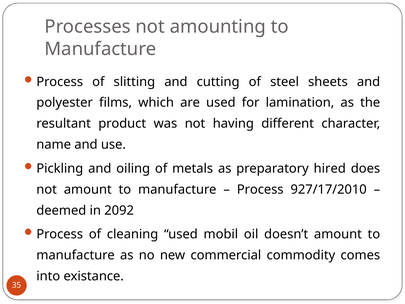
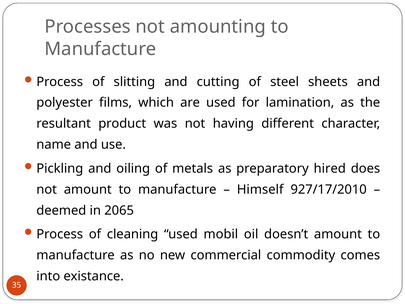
Process at (260, 189): Process -> Himself
2092: 2092 -> 2065
